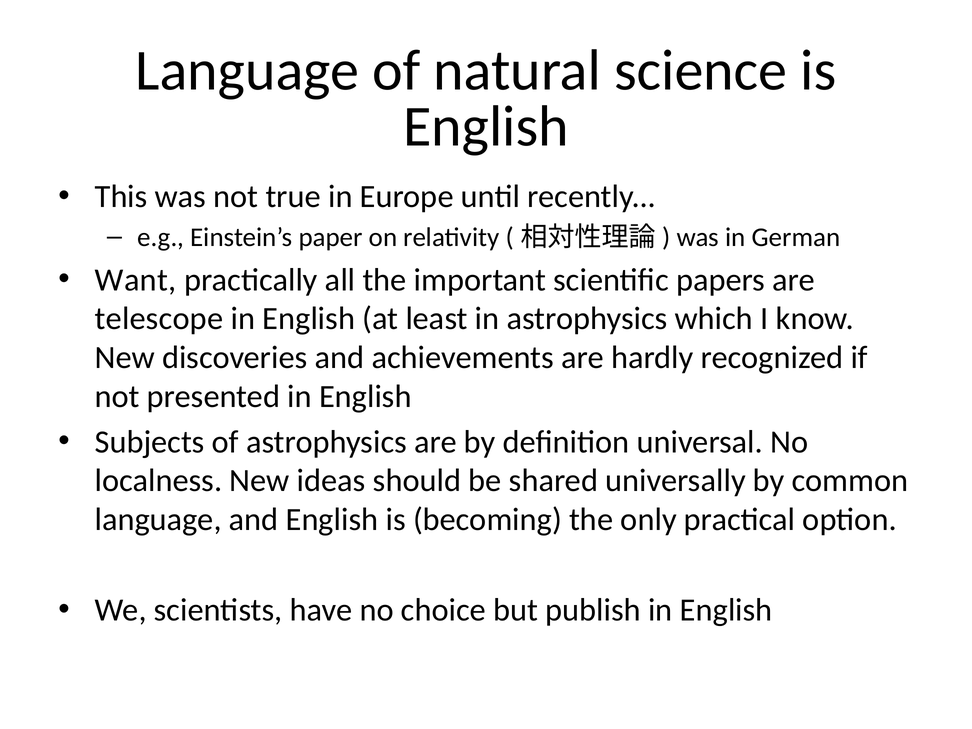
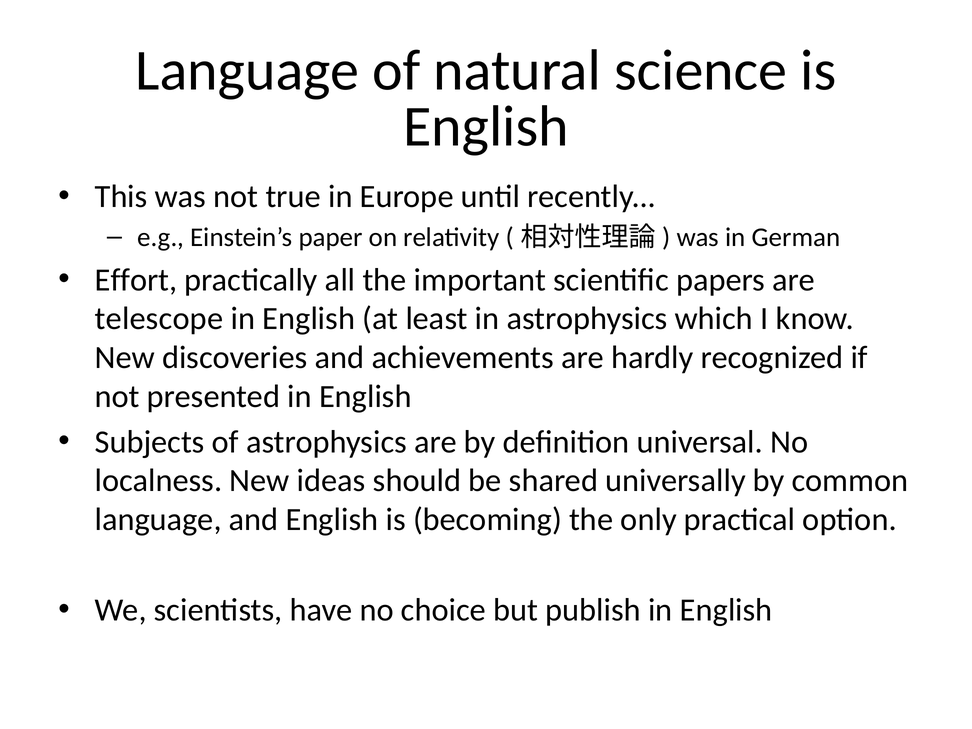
Want: Want -> Effort
